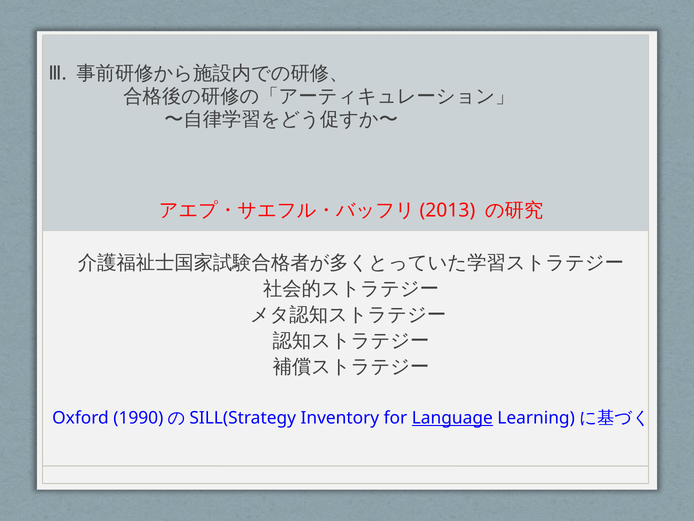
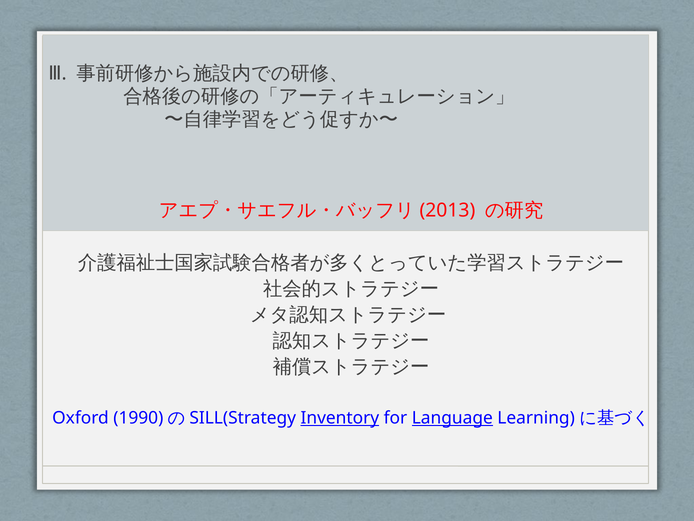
Inventory underline: none -> present
